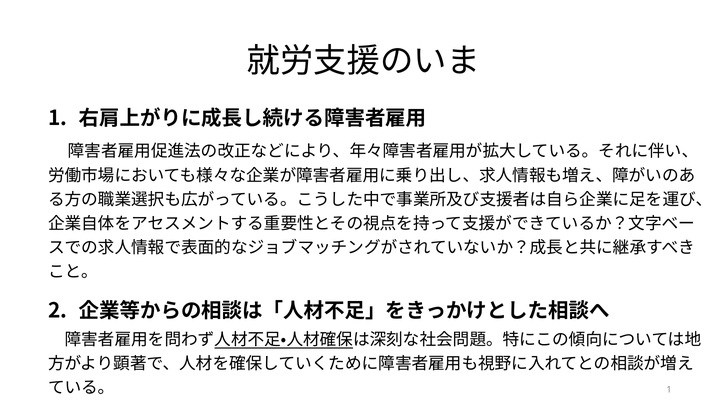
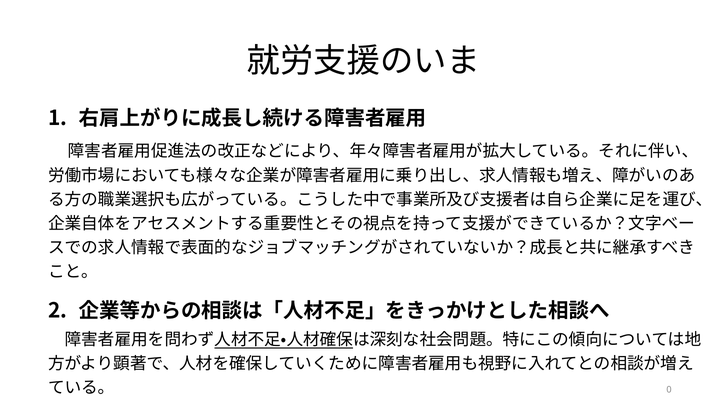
1 at (669, 390): 1 -> 0
